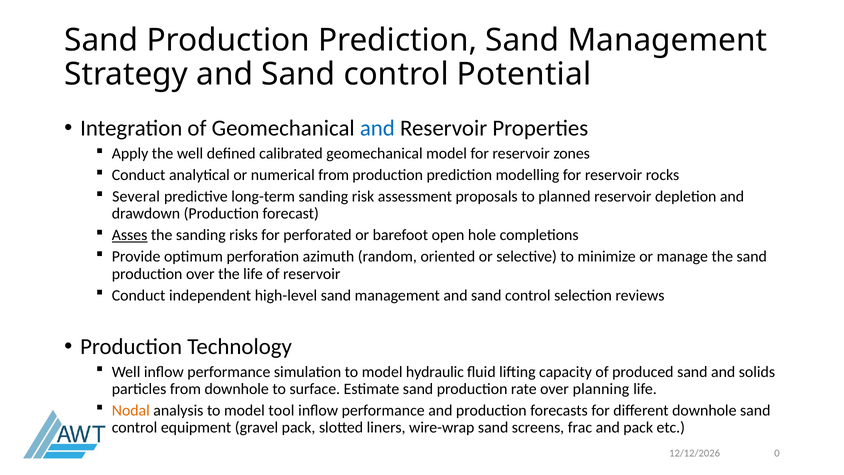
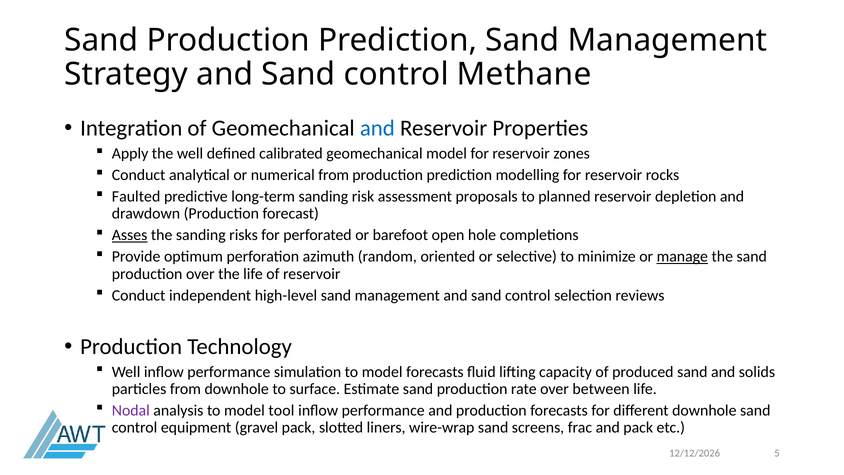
Potential: Potential -> Methane
Several: Several -> Faulted
manage underline: none -> present
model hydraulic: hydraulic -> forecasts
planning: planning -> between
Nodal colour: orange -> purple
0: 0 -> 5
